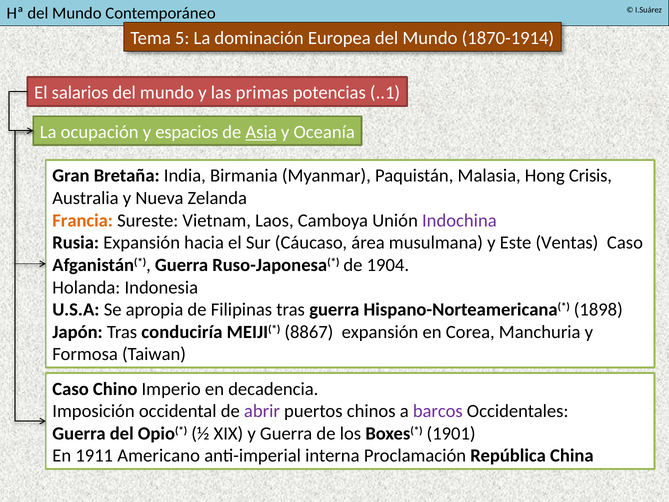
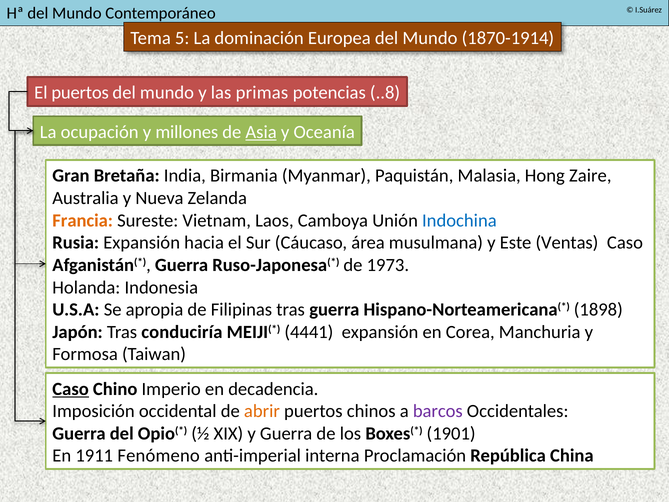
salarios at (80, 93): salarios -> puertos
..1: ..1 -> ..8
espacios: espacios -> millones
Crisis: Crisis -> Zaire
Indochina colour: purple -> blue
1904: 1904 -> 1973
8867: 8867 -> 4441
Caso at (71, 389) underline: none -> present
abrir colour: purple -> orange
Americano: Americano -> Fenómeno
